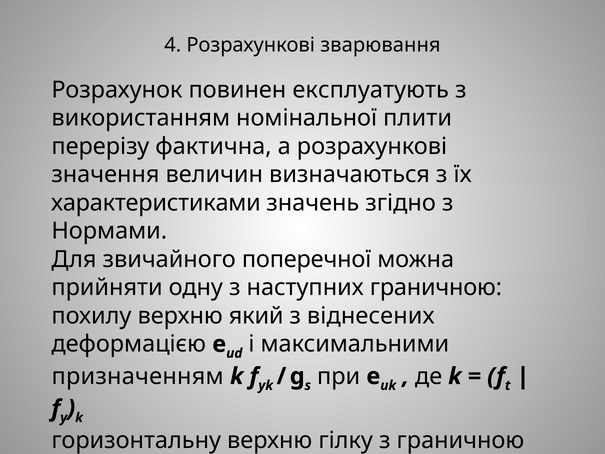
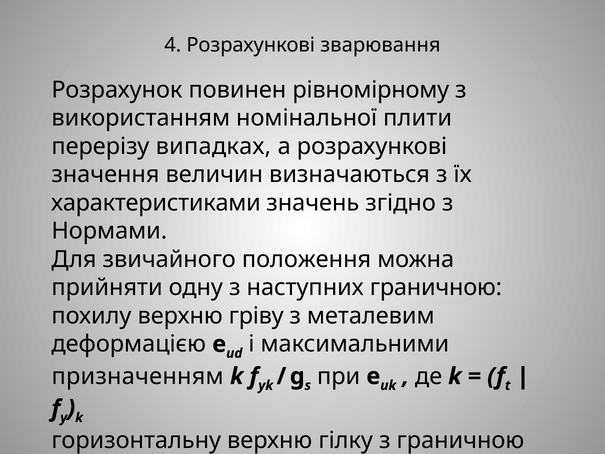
експлуатують: експлуатують -> рівномірному
фактична: фактична -> випадках
поперечної: поперечної -> положення
який: який -> гріву
віднесених: віднесених -> металевим
